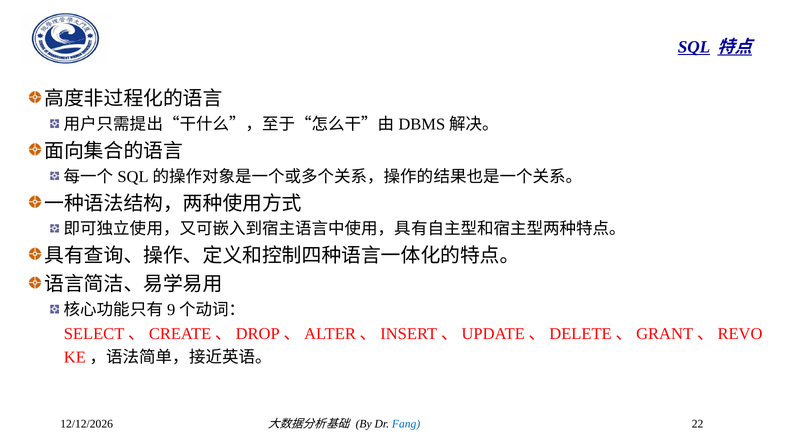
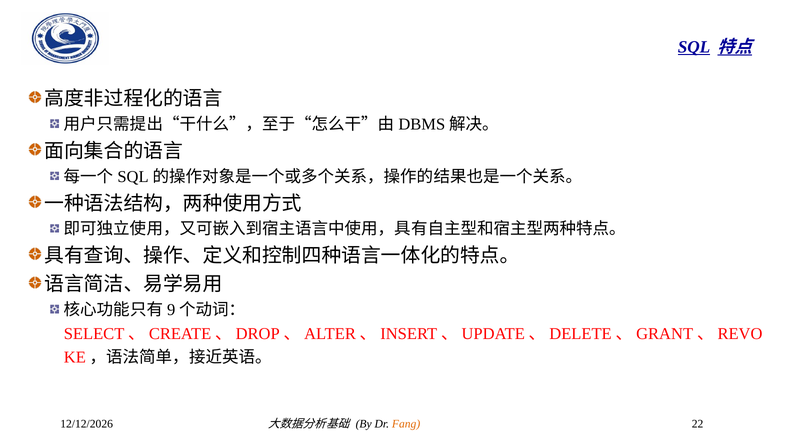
Fang colour: blue -> orange
